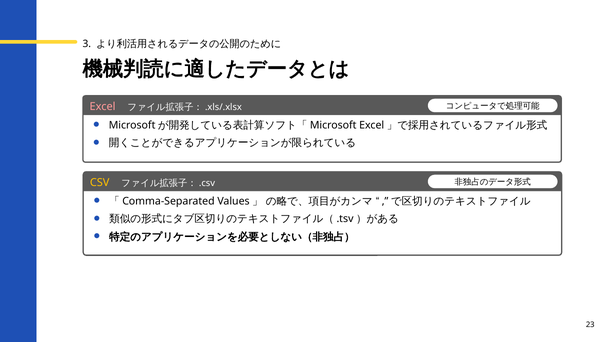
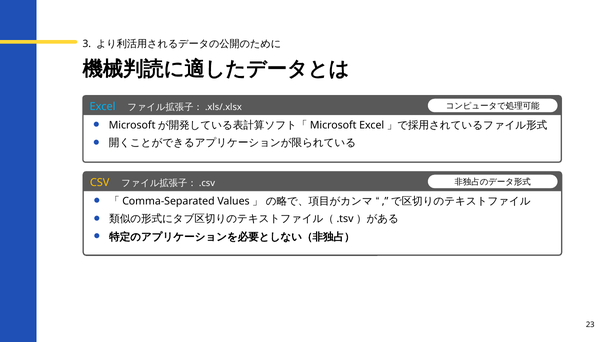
Excel colour: pink -> light blue
